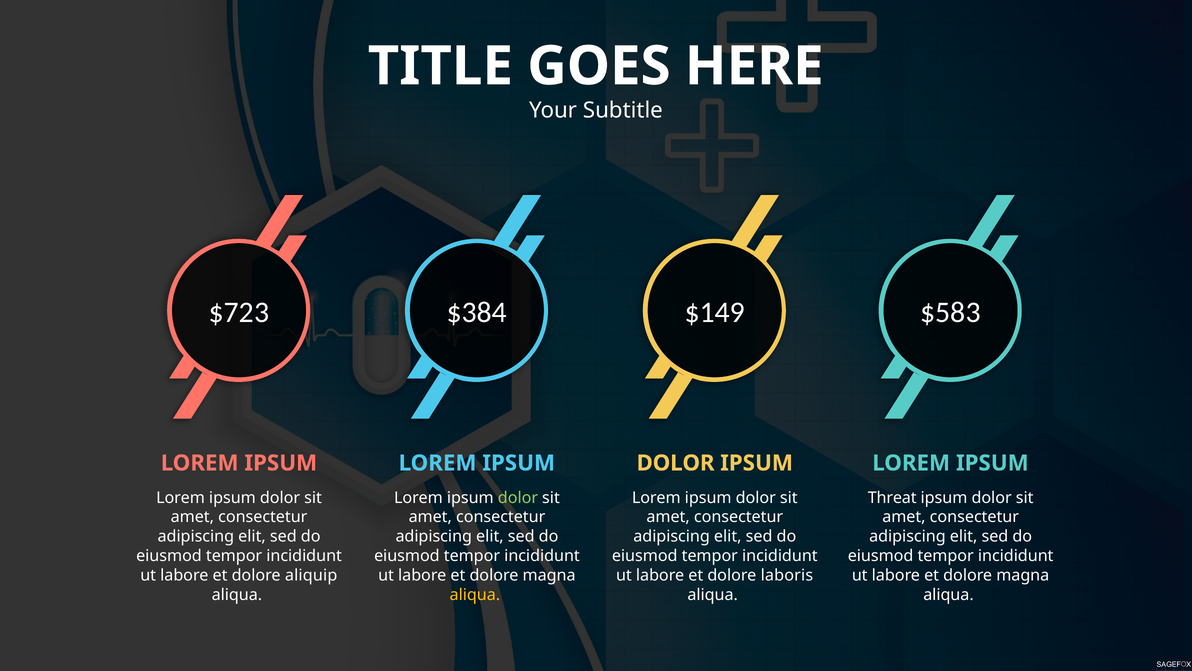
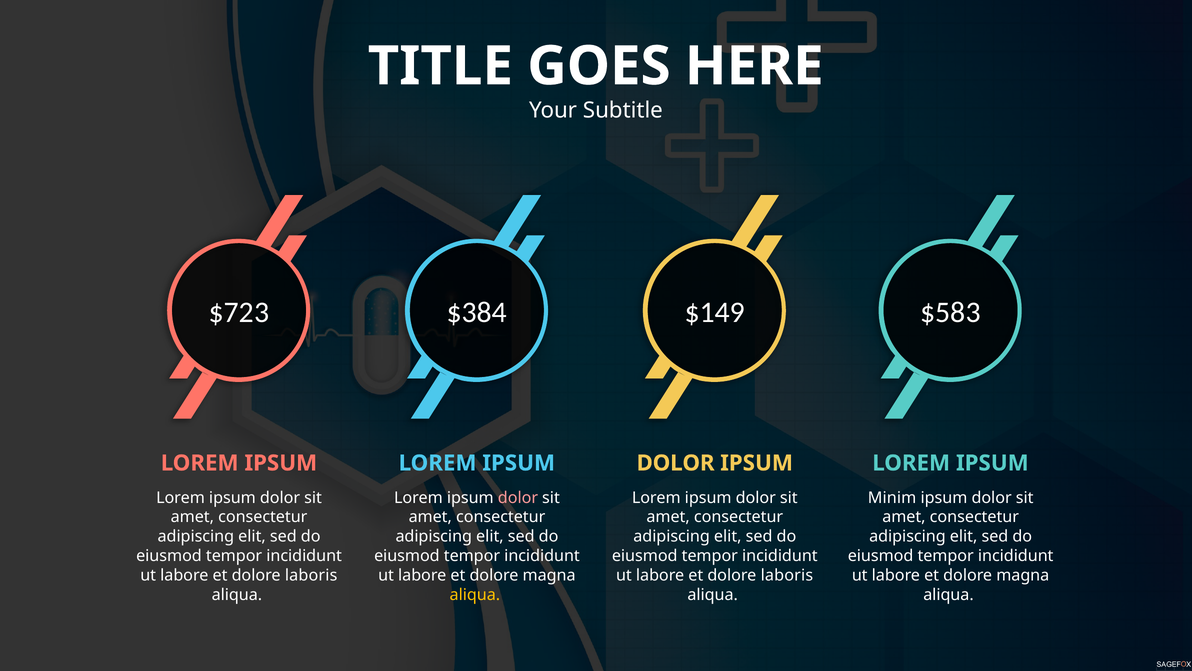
dolor at (518, 497) colour: light green -> pink
Threat: Threat -> Minim
aliquip at (311, 575): aliquip -> laboris
